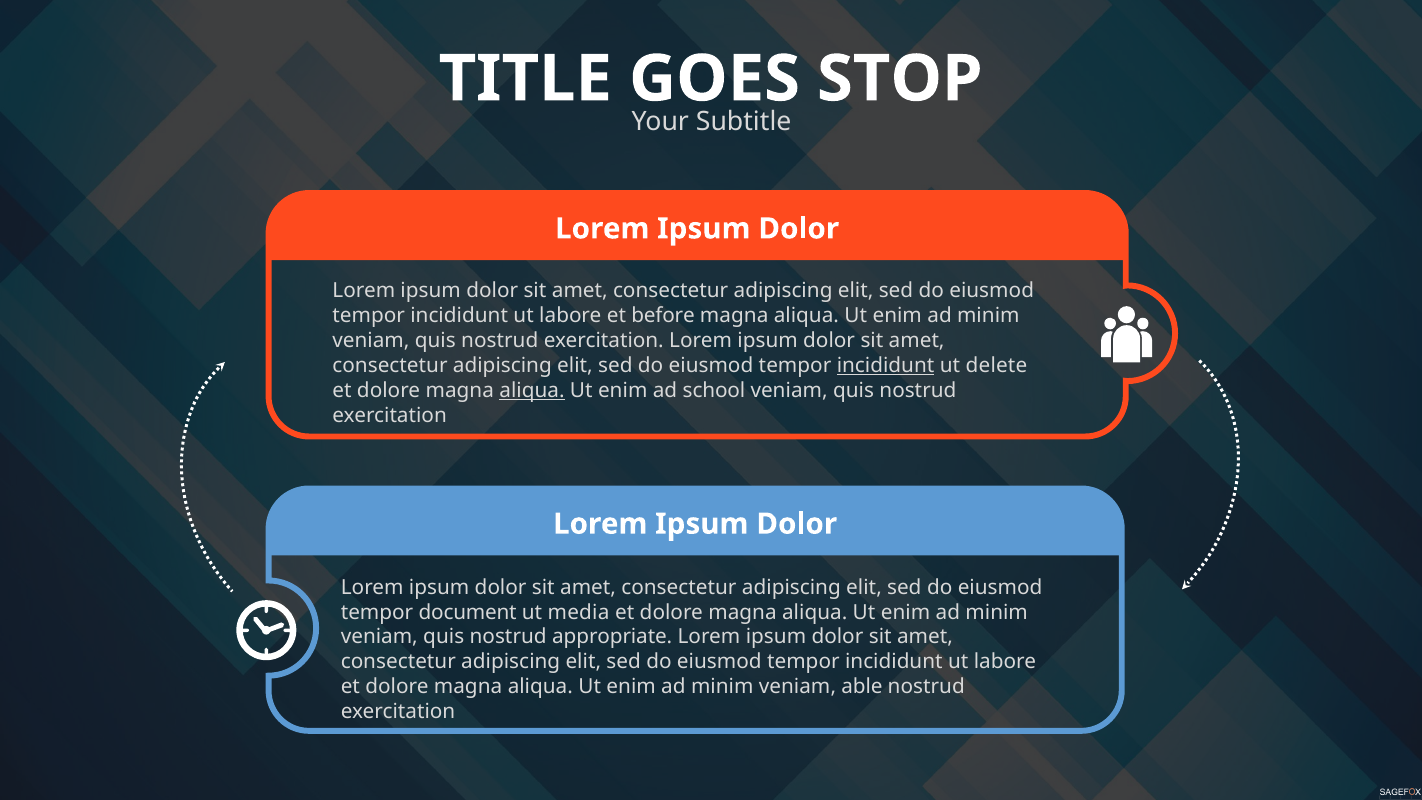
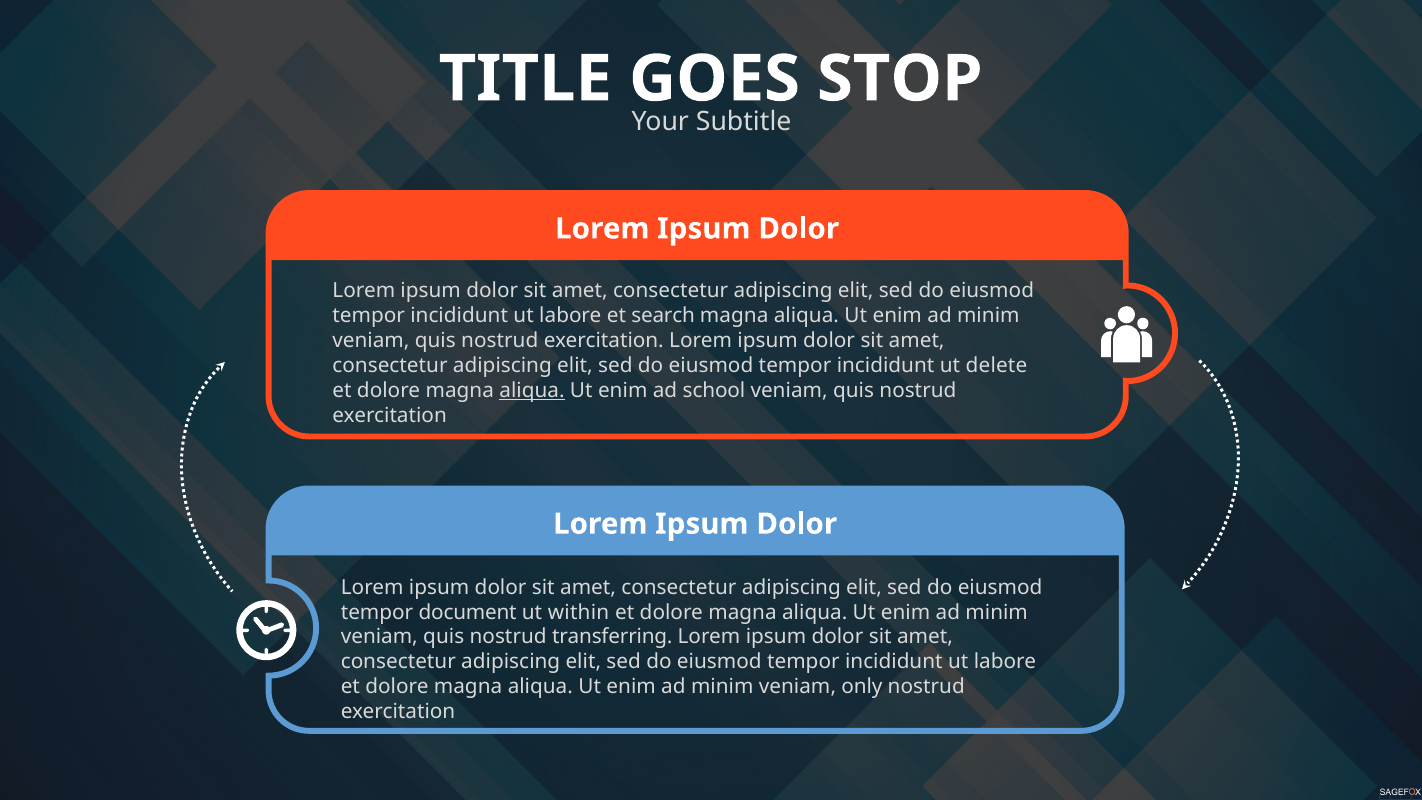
before: before -> search
incididunt at (886, 366) underline: present -> none
media: media -> within
appropriate: appropriate -> transferring
able: able -> only
